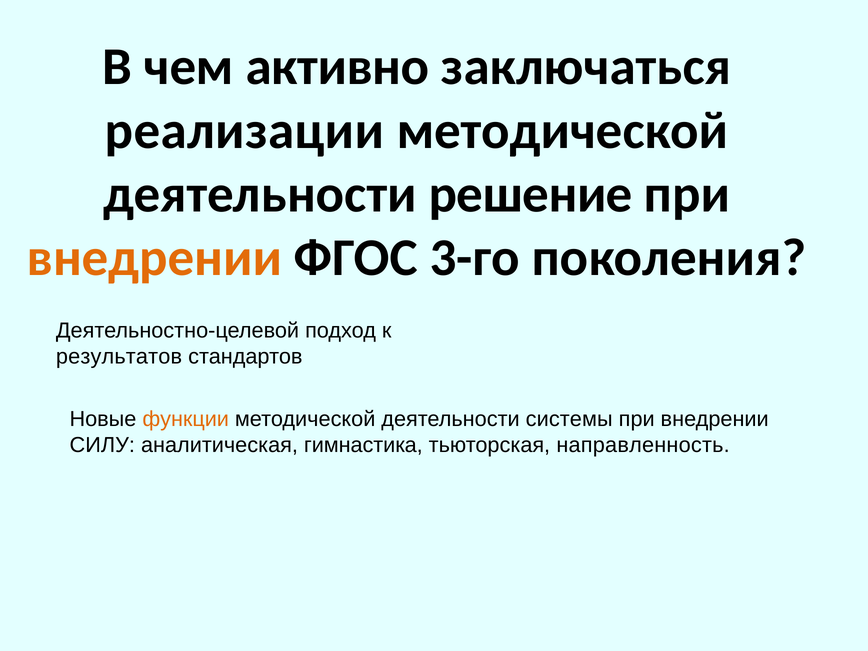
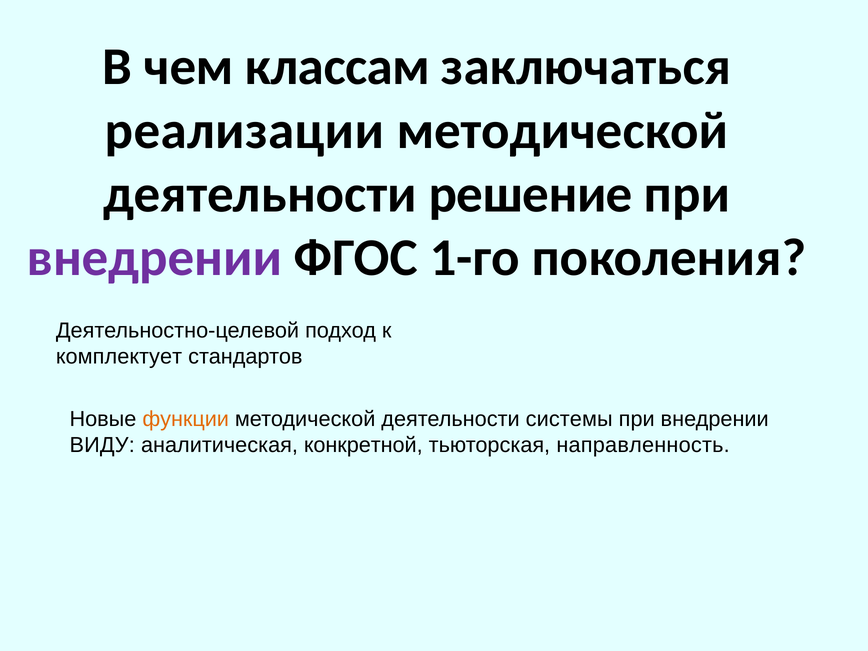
активно: активно -> классам
внедрении at (154, 258) colour: orange -> purple
3-го: 3-го -> 1-го
результатов: результатов -> комплектует
СИЛУ: СИЛУ -> ВИДУ
гимнастика: гимнастика -> конкретной
